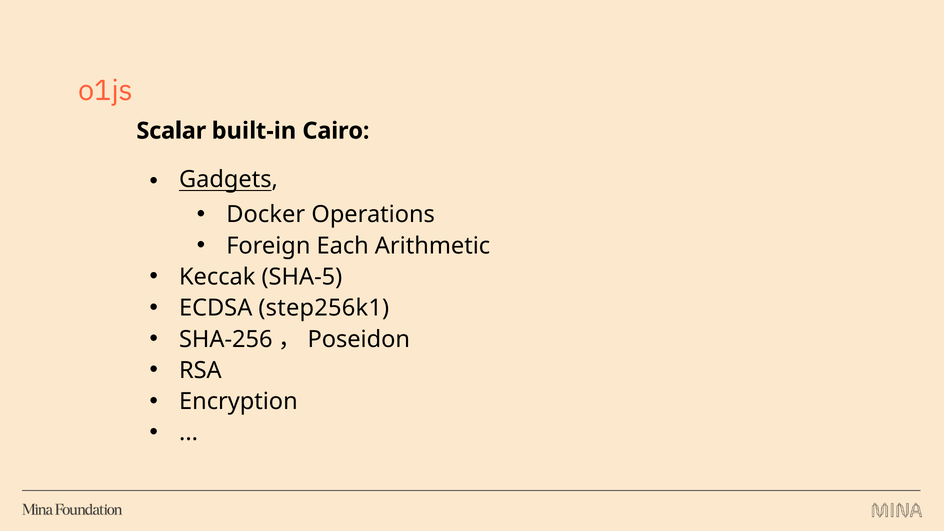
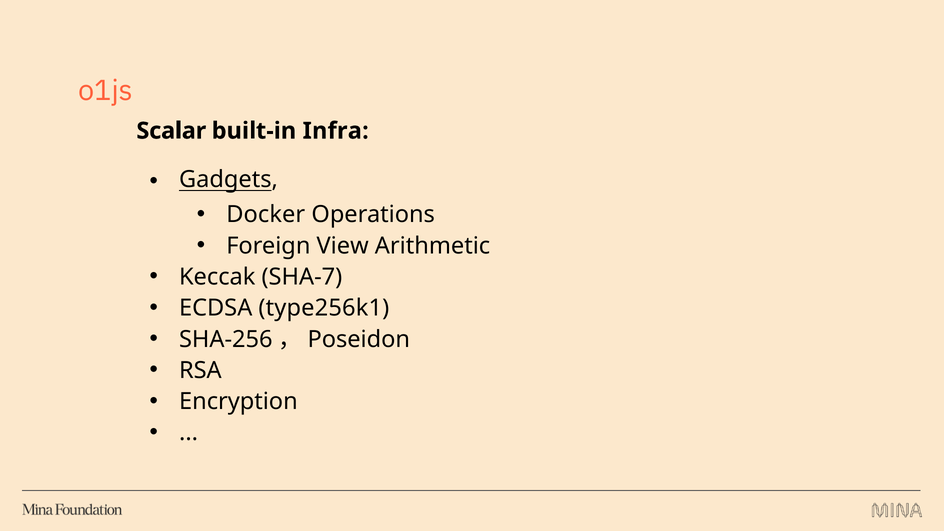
Cairo: Cairo -> Infra
Each: Each -> View
SHA-5: SHA-5 -> SHA-7
step256k1: step256k1 -> type256k1
